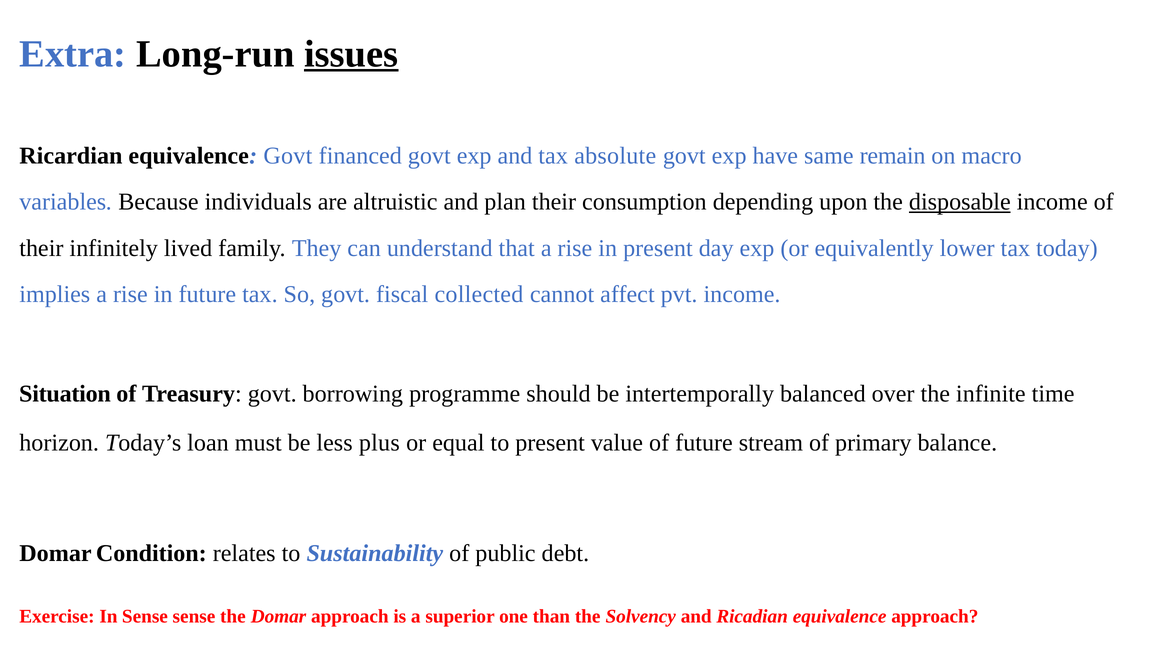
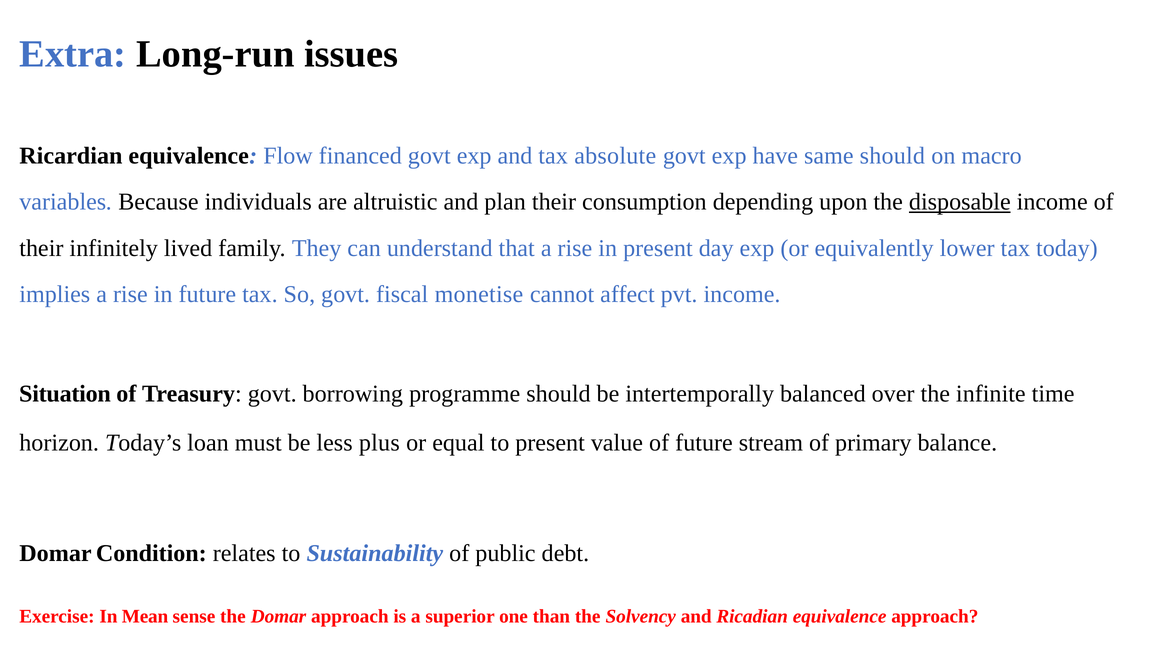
issues underline: present -> none
equivalence Govt: Govt -> Flow
same remain: remain -> should
collected: collected -> monetise
In Sense: Sense -> Mean
